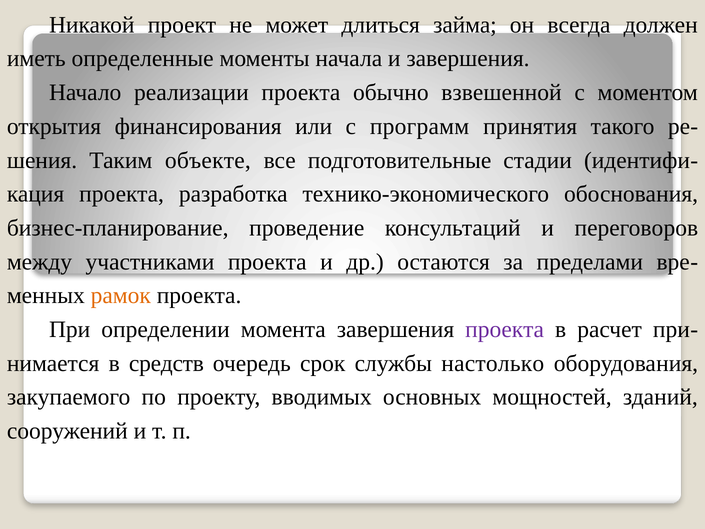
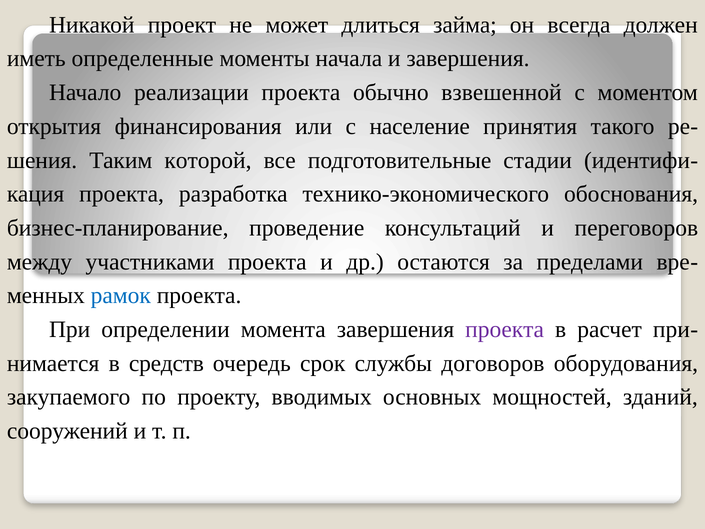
программ: программ -> население
объекте: объекте -> которой
рамок colour: orange -> blue
настолько: настолько -> договоров
